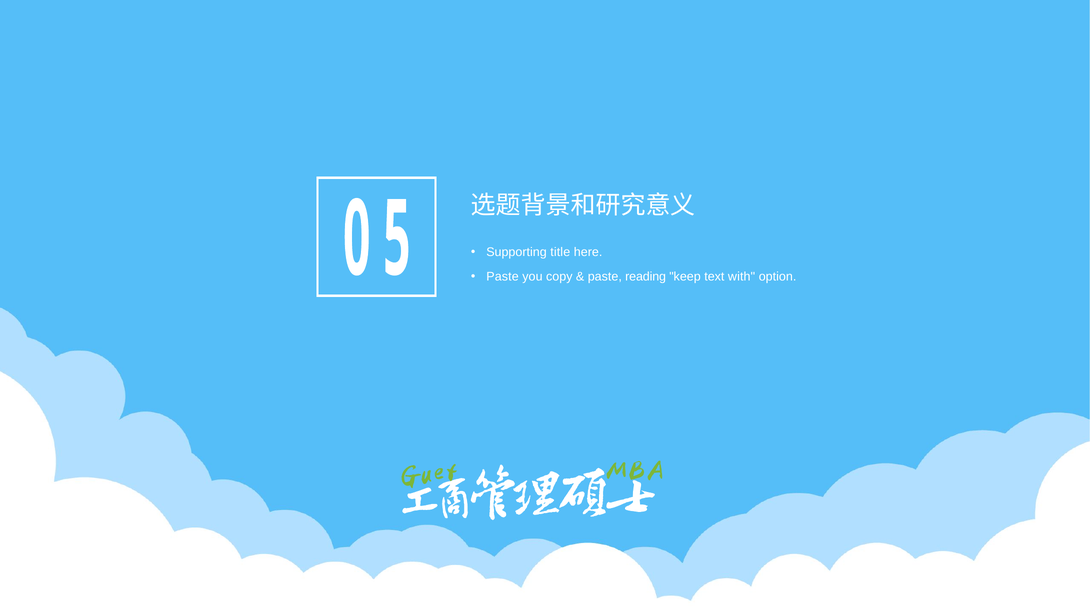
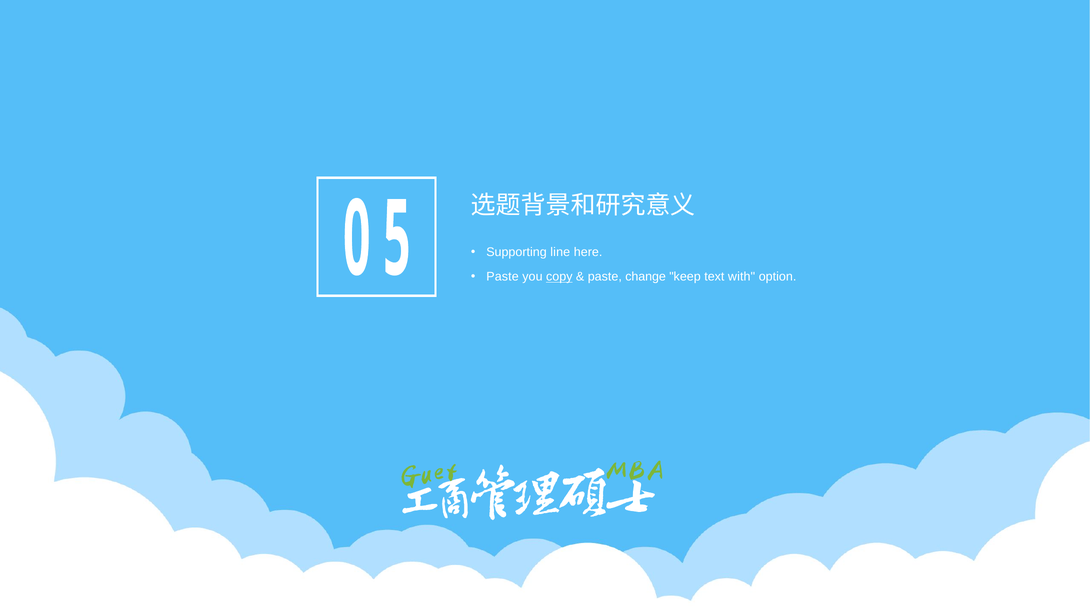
title: title -> line
copy underline: none -> present
reading: reading -> change
